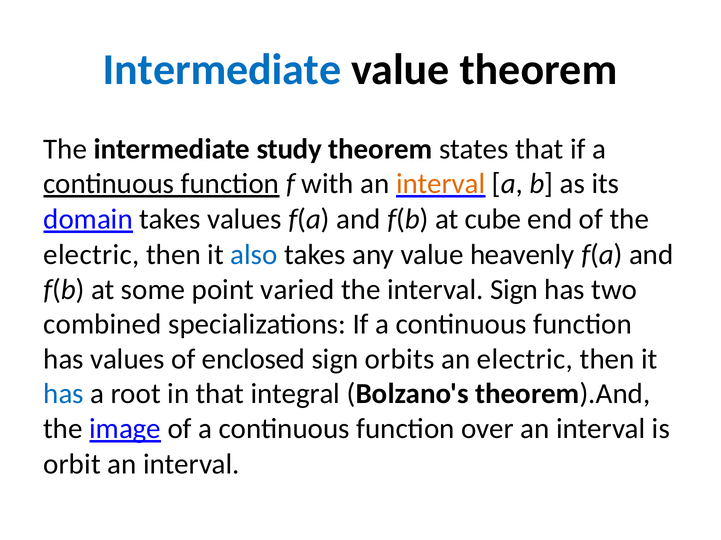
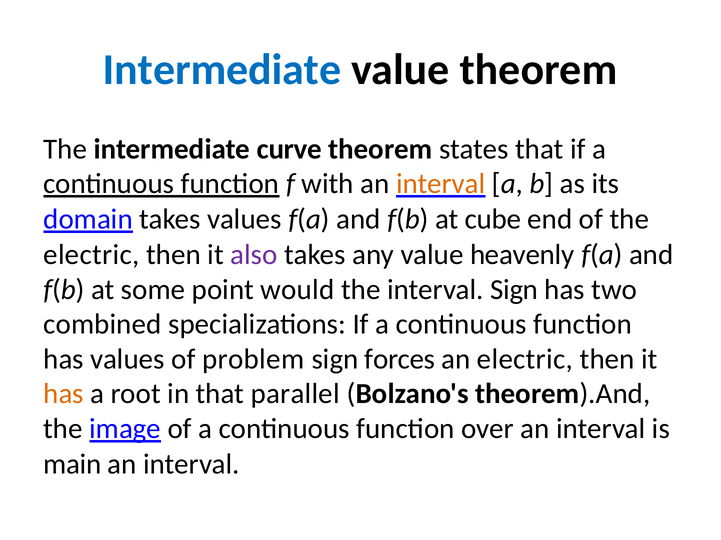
study: study -> curve
also colour: blue -> purple
varied: varied -> would
enclosed: enclosed -> problem
orbits: orbits -> forces
has at (64, 394) colour: blue -> orange
integral: integral -> parallel
orbit: orbit -> main
